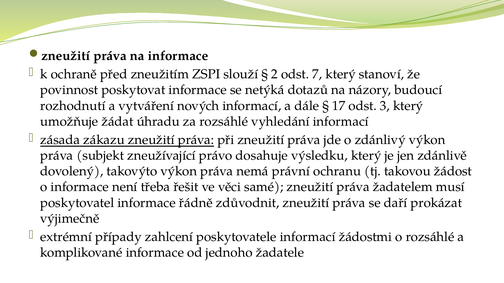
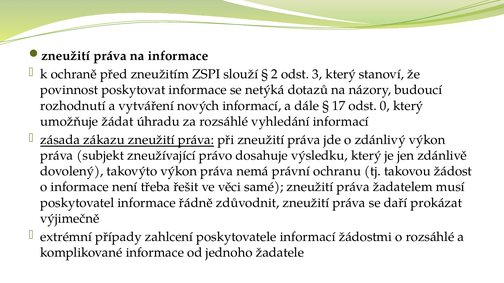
7: 7 -> 3
3: 3 -> 0
